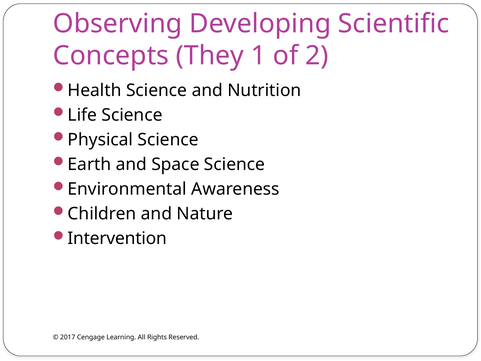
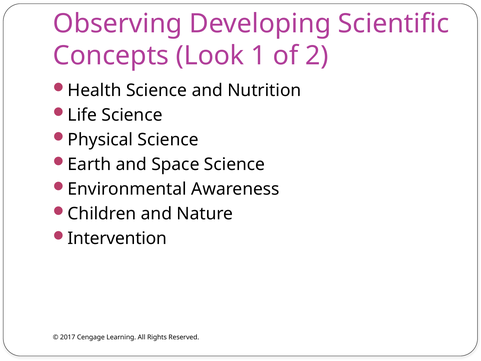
They: They -> Look
